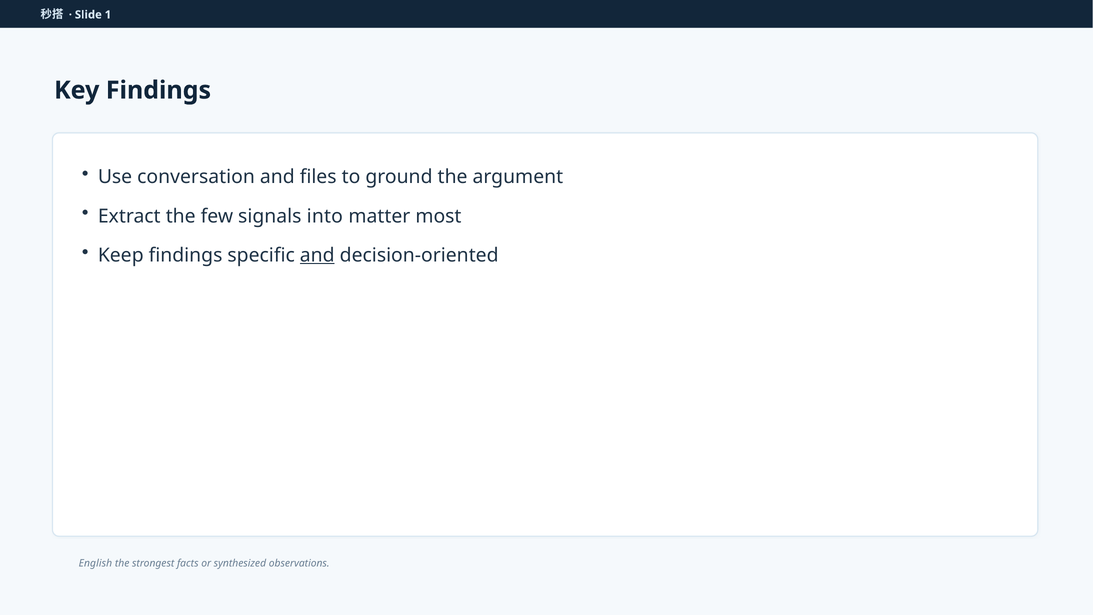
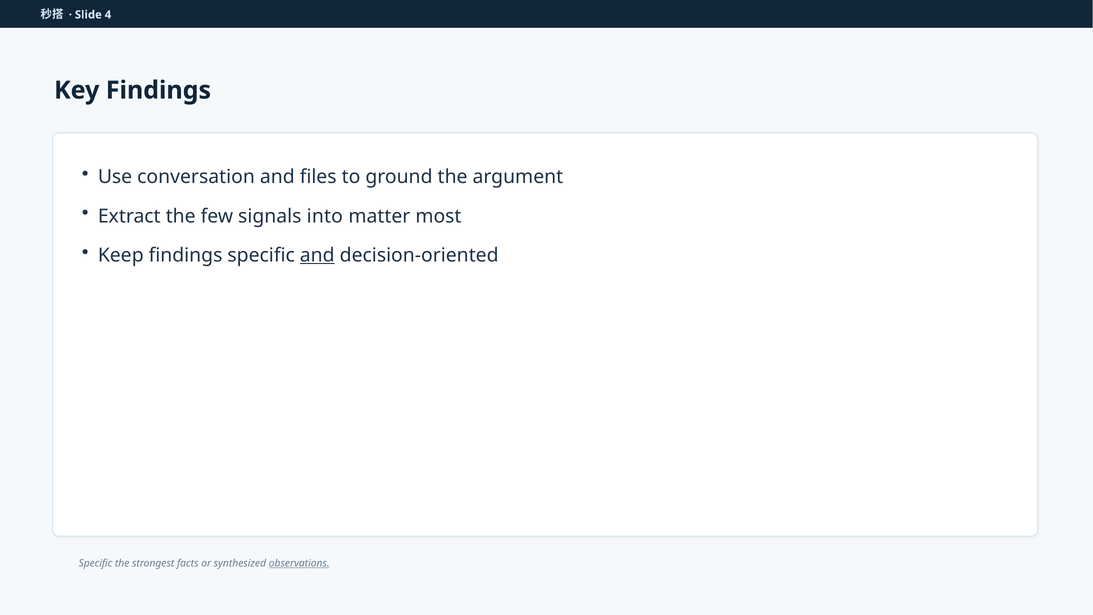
1: 1 -> 4
English at (95, 563): English -> Specific
observations underline: none -> present
